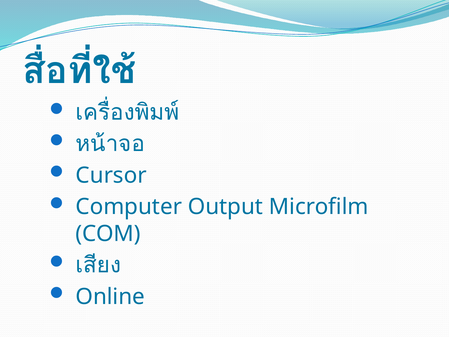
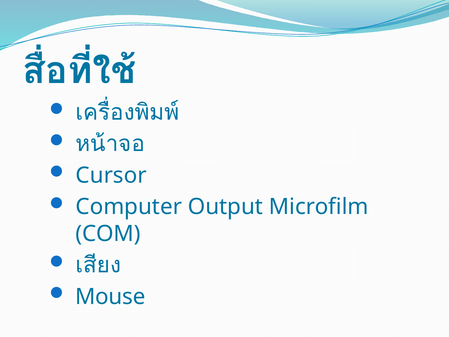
Online: Online -> Mouse
